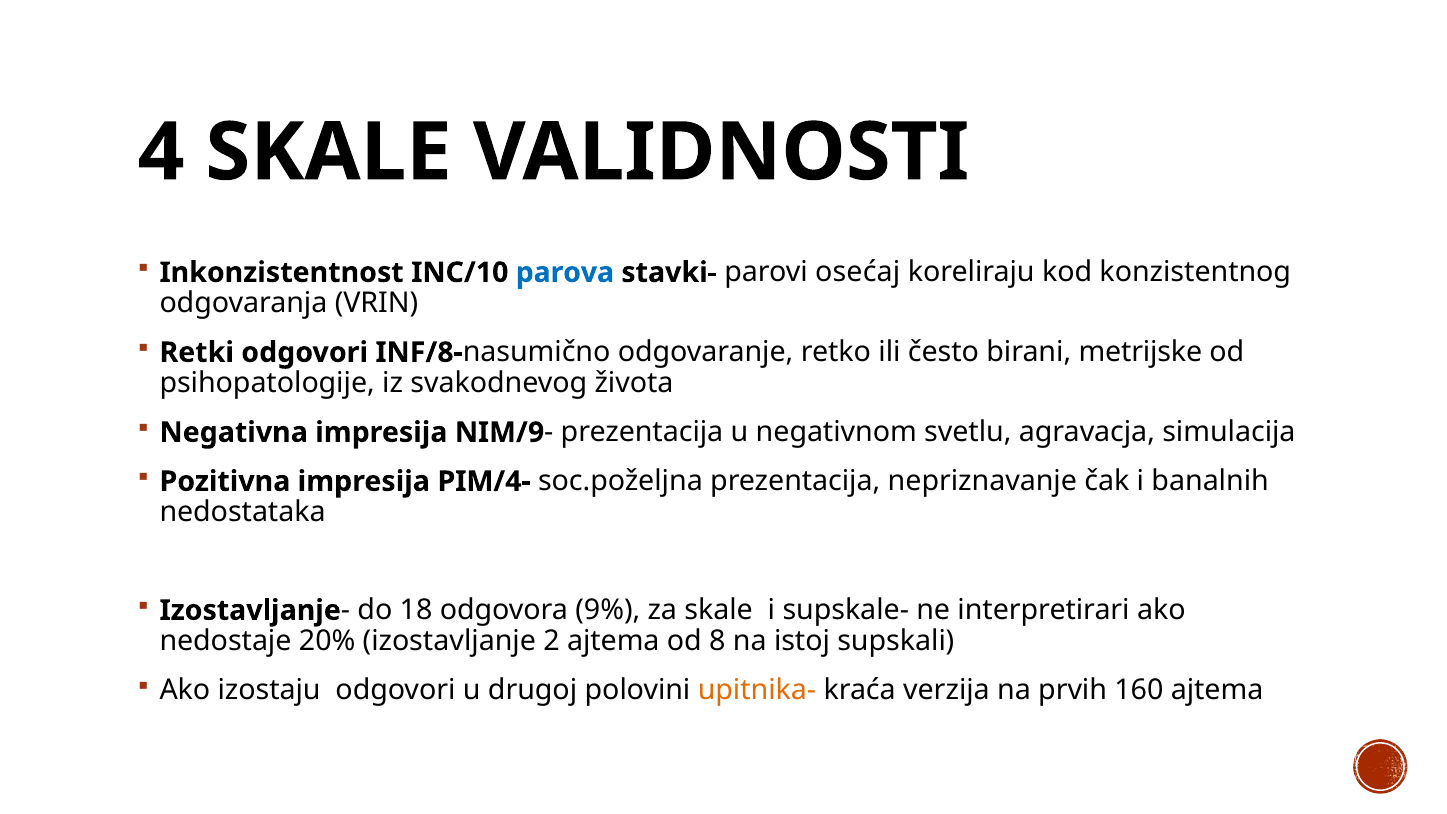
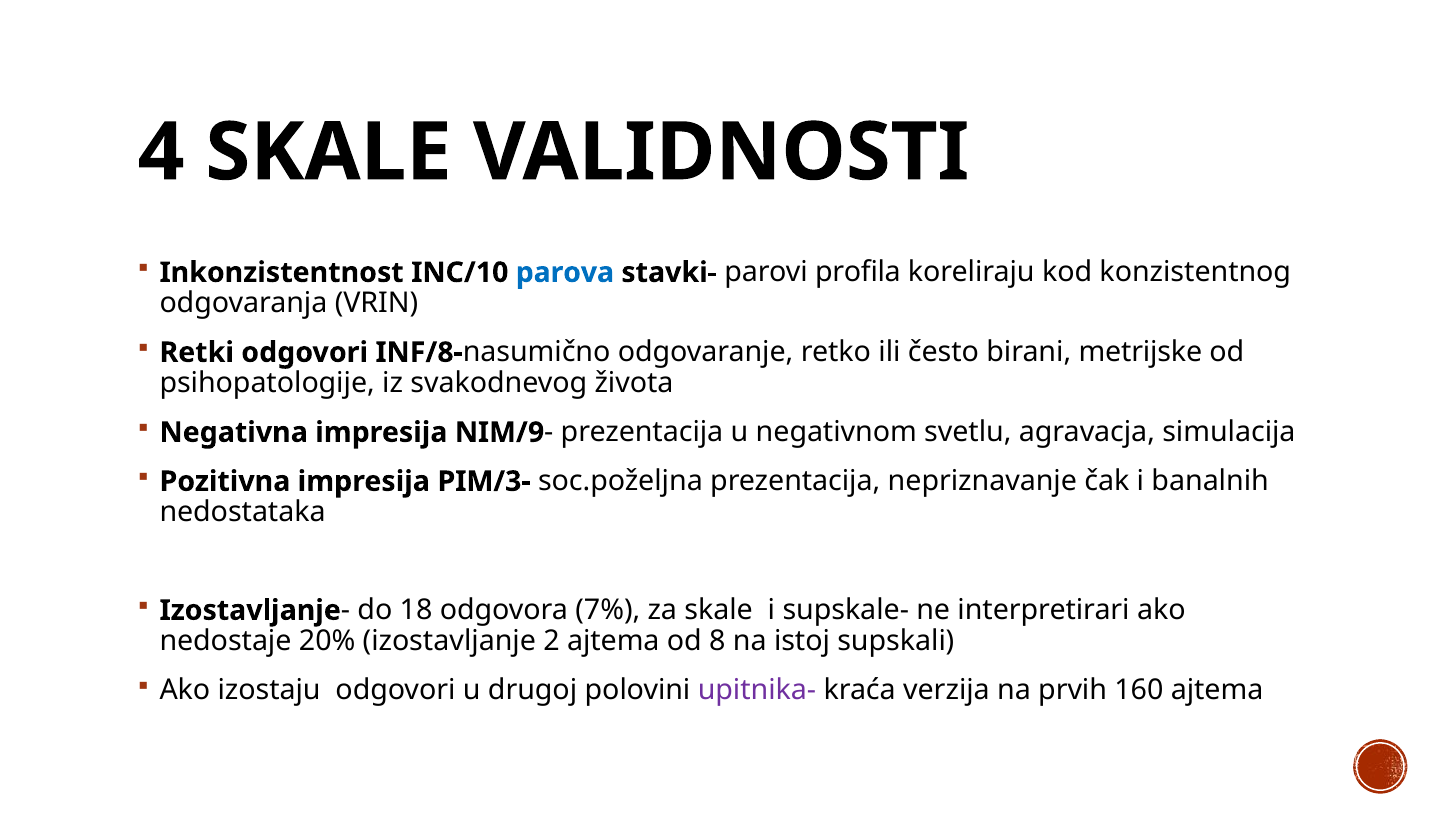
osećaj: osećaj -> profila
PIM/4-: PIM/4- -> PIM/3-
9%: 9% -> 7%
upitnika- colour: orange -> purple
